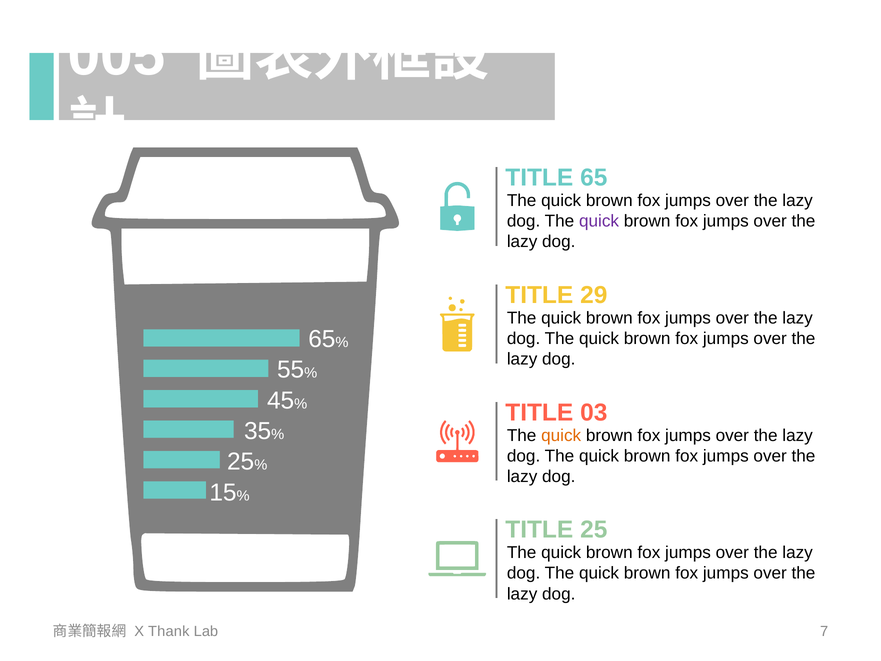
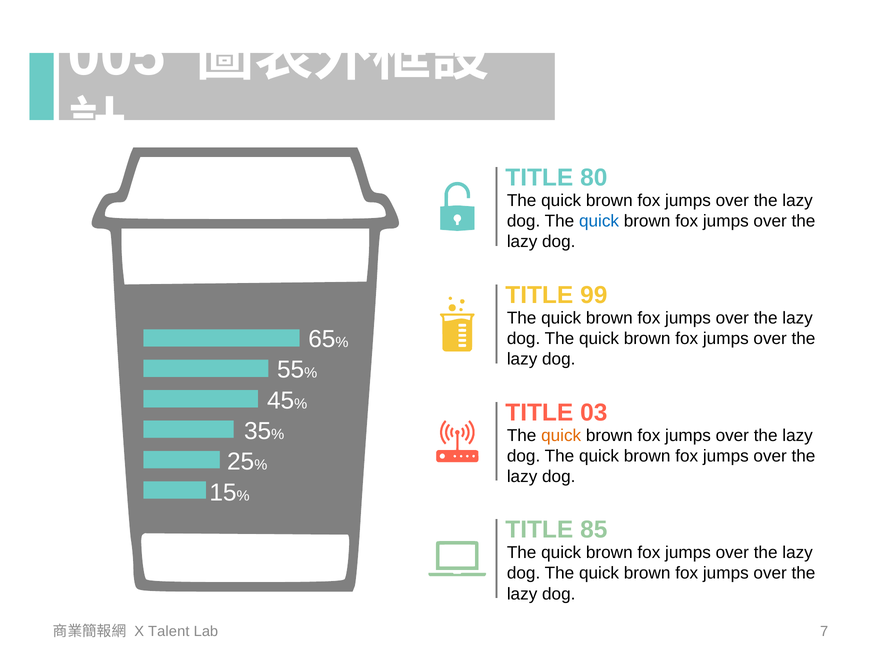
TITLE 65: 65 -> 80
quick at (599, 221) colour: purple -> blue
29: 29 -> 99
TITLE 25: 25 -> 85
Thank: Thank -> Talent
